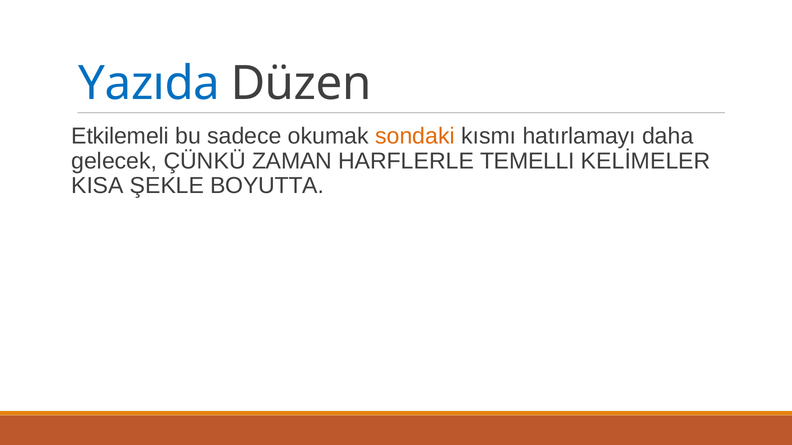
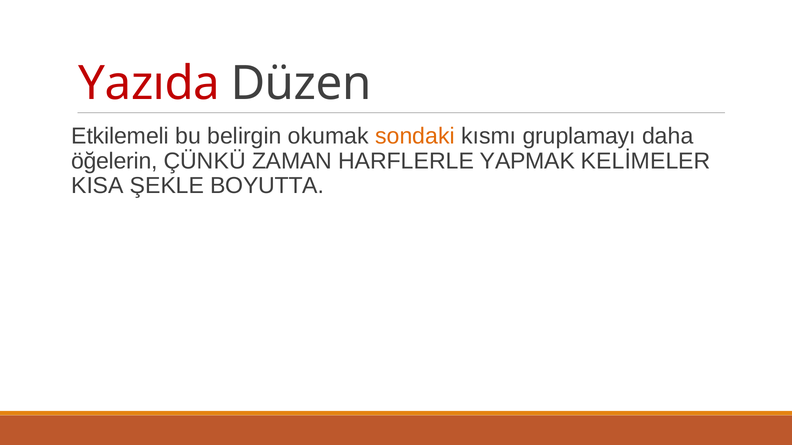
Yazıda colour: blue -> red
sadece: sadece -> belirgin
hatırlamayı: hatırlamayı -> gruplamayı
gelecek: gelecek -> öğelerin
TEMELLI: TEMELLI -> YAPMAK
